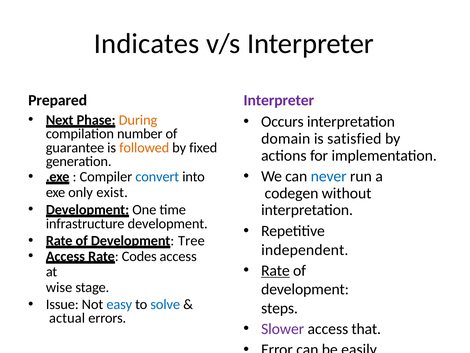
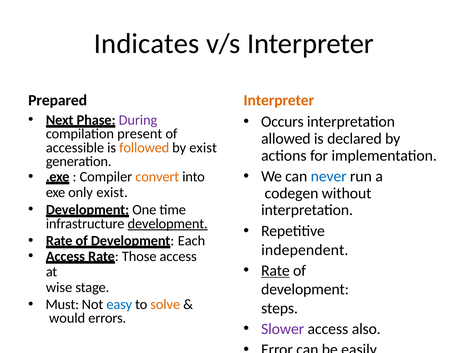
Interpreter at (279, 100) colour: purple -> orange
During colour: orange -> purple
number: number -> present
domain: domain -> allowed
satisfied: satisfied -> declared
guarantee: guarantee -> accessible
by fixed: fixed -> exist
convert colour: blue -> orange
development at (168, 223) underline: none -> present
Tree: Tree -> Each
Codes: Codes -> Those
Issue: Issue -> Must
solve colour: blue -> orange
actual: actual -> would
that: that -> also
